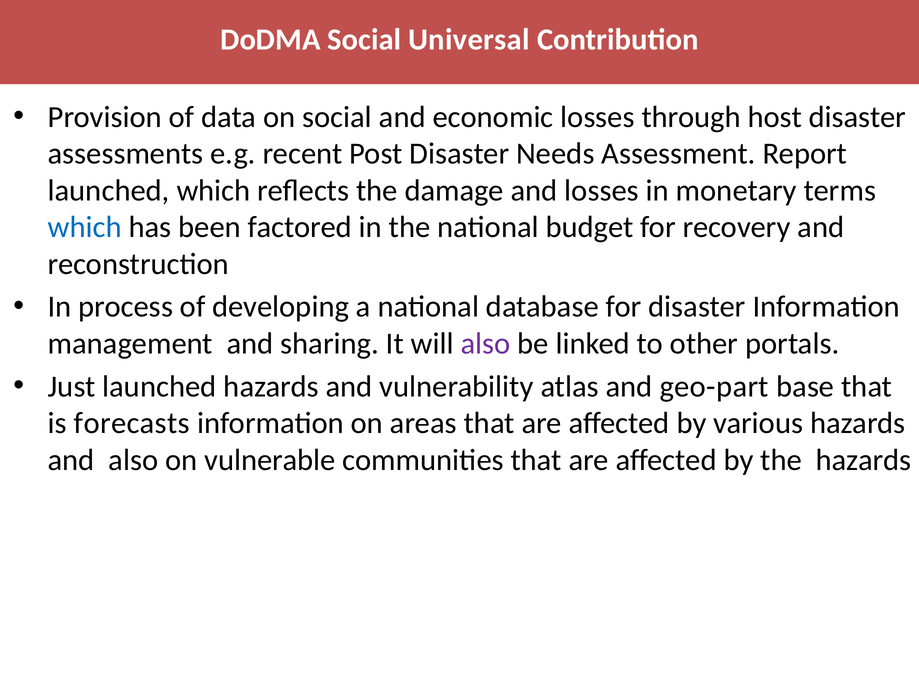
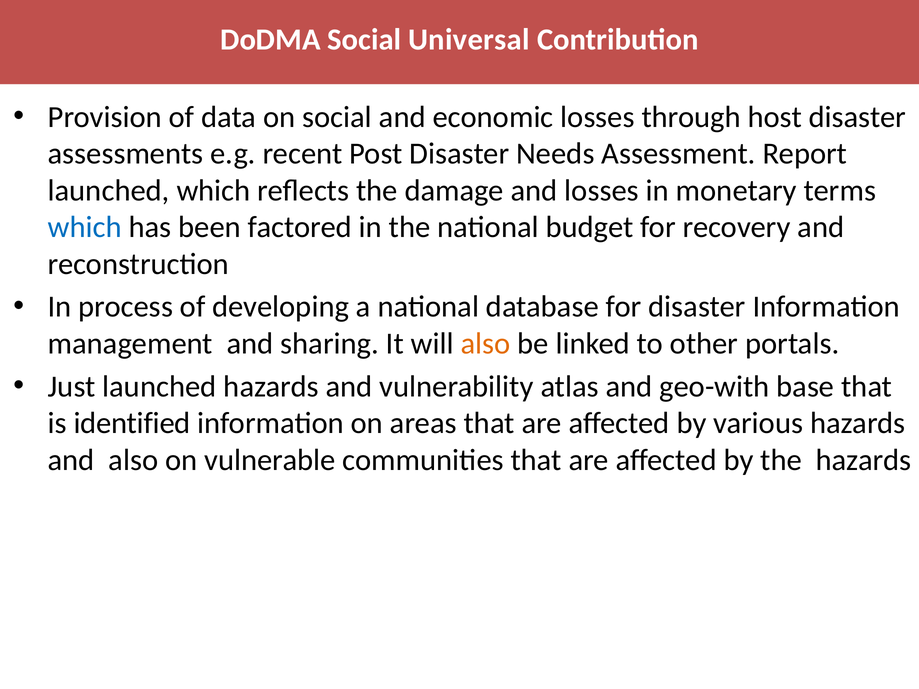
also at (485, 344) colour: purple -> orange
geo-part: geo-part -> geo-with
forecasts: forecasts -> identified
